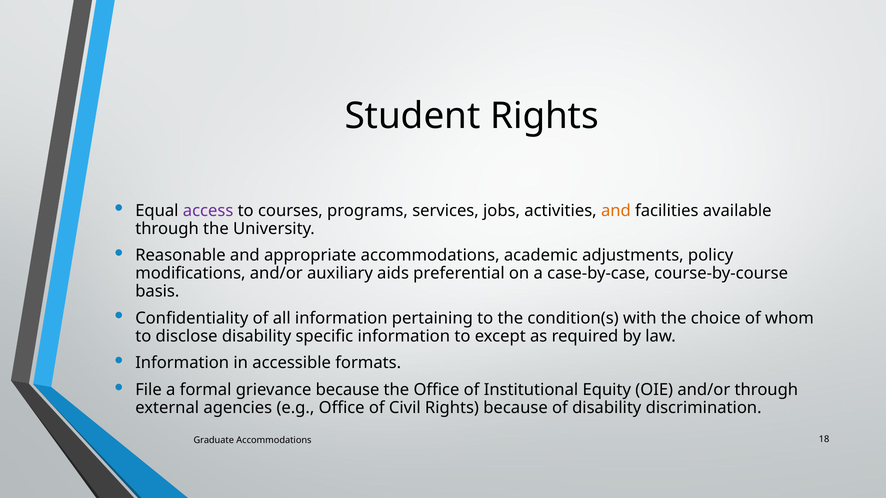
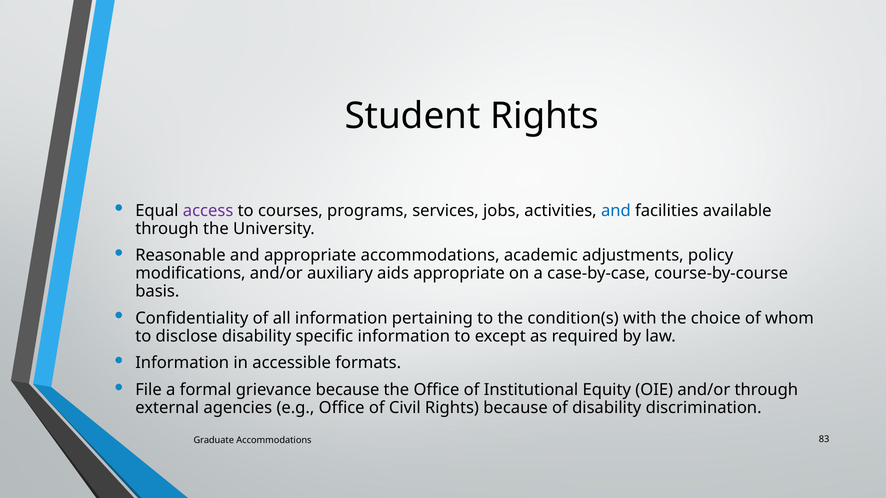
and at (616, 211) colour: orange -> blue
aids preferential: preferential -> appropriate
18: 18 -> 83
